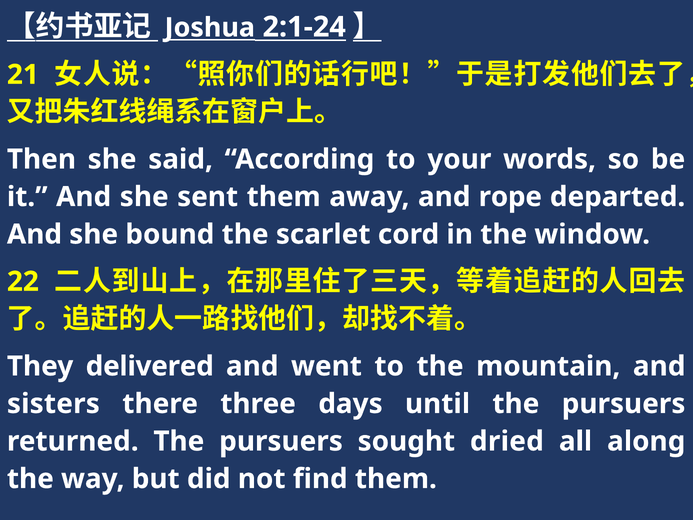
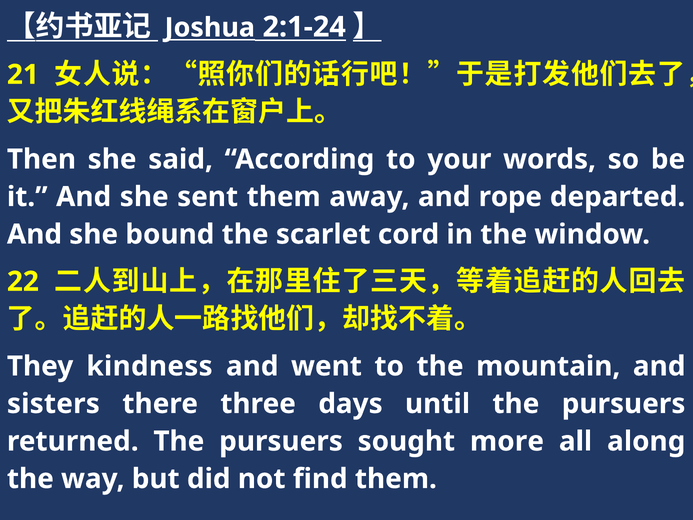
delivered: delivered -> kindness
dried: dried -> more
